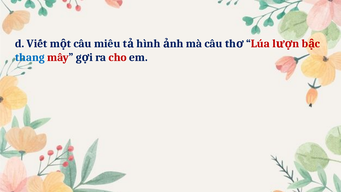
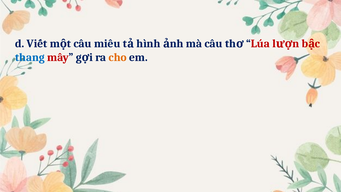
cho colour: red -> orange
